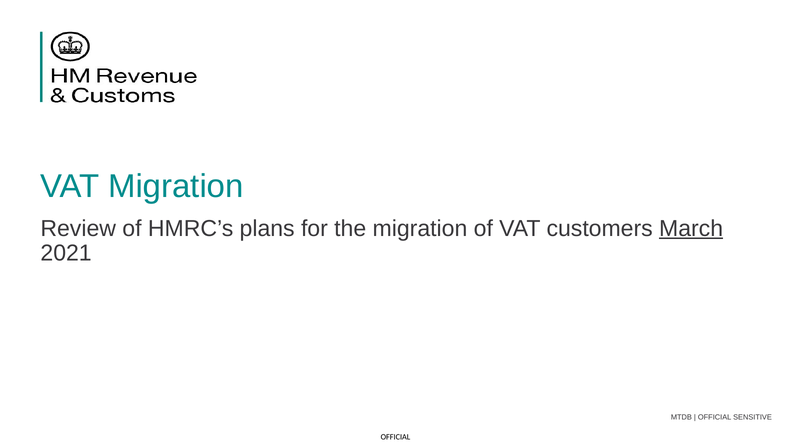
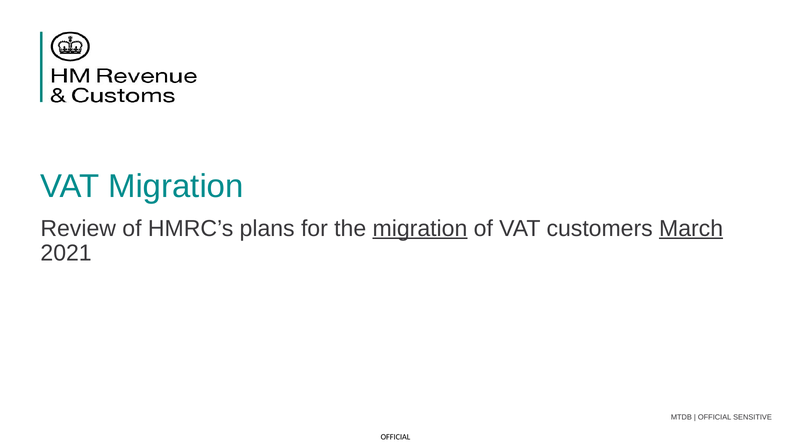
migration at (420, 228) underline: none -> present
